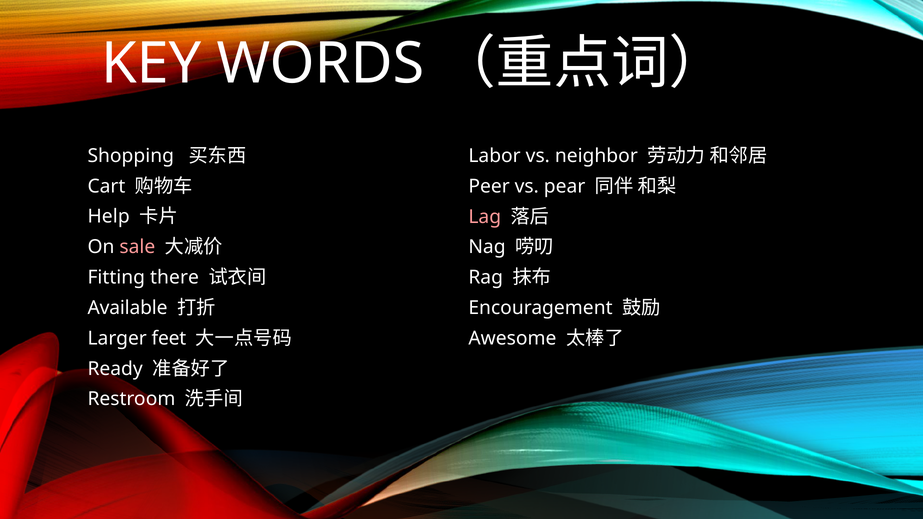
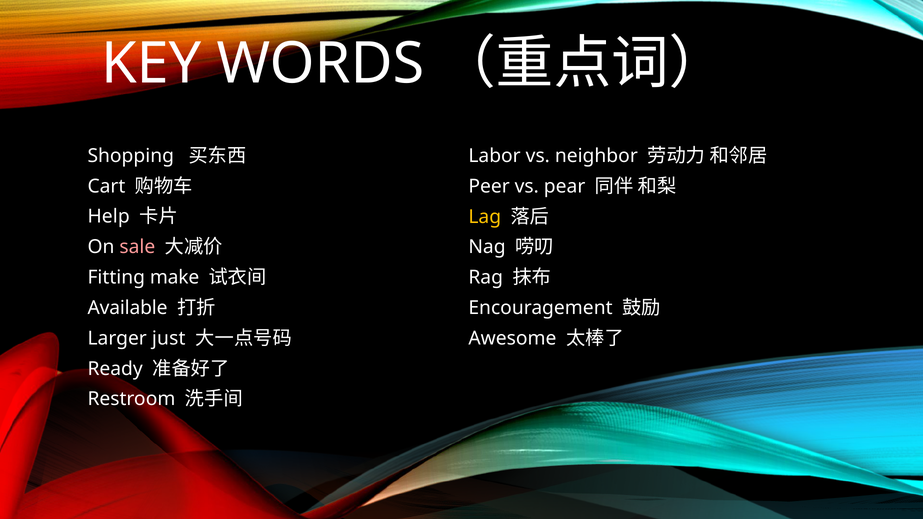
Lag colour: pink -> yellow
there: there -> make
feet: feet -> just
